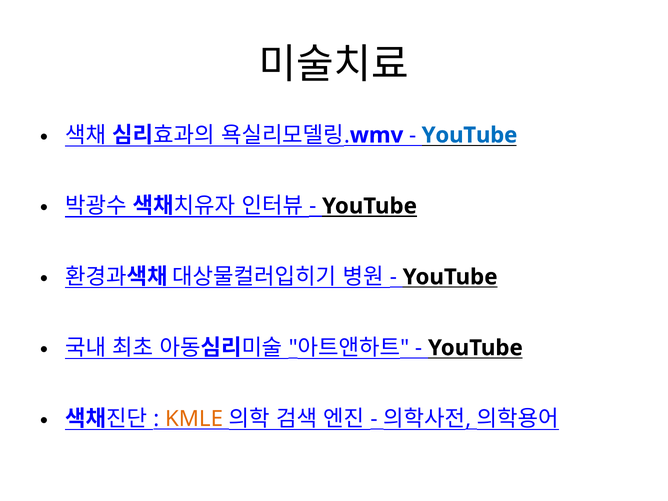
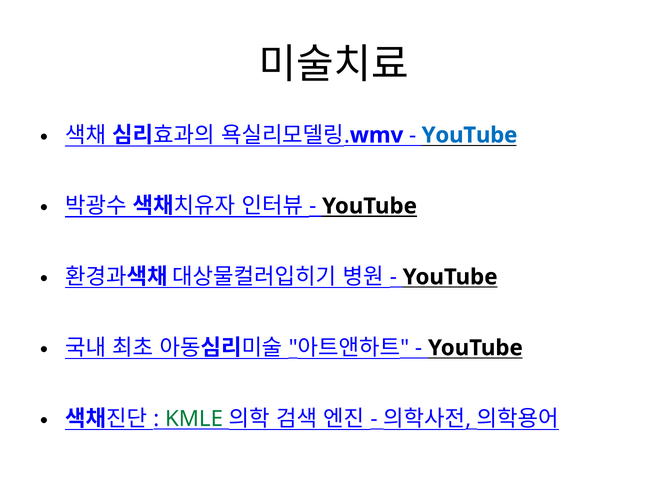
KMLE colour: orange -> green
